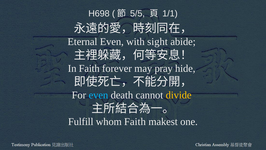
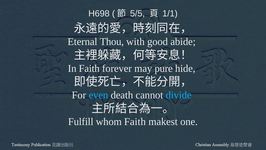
Eternal Even: Even -> Thou
sight: sight -> good
pray: pray -> pure
divide colour: yellow -> light blue
